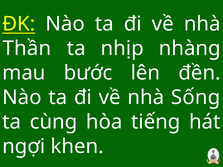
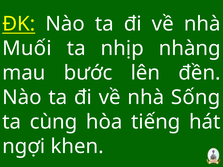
Thần: Thần -> Muối
